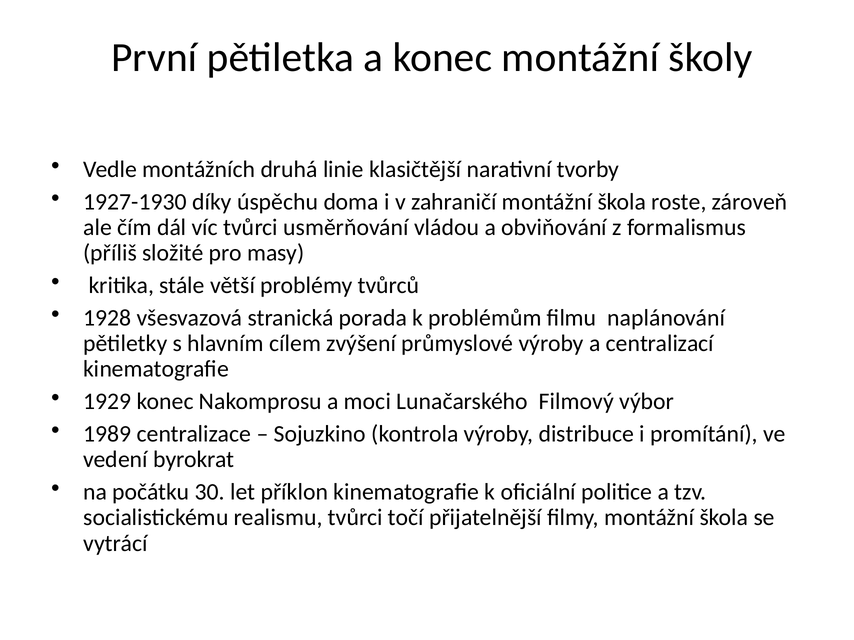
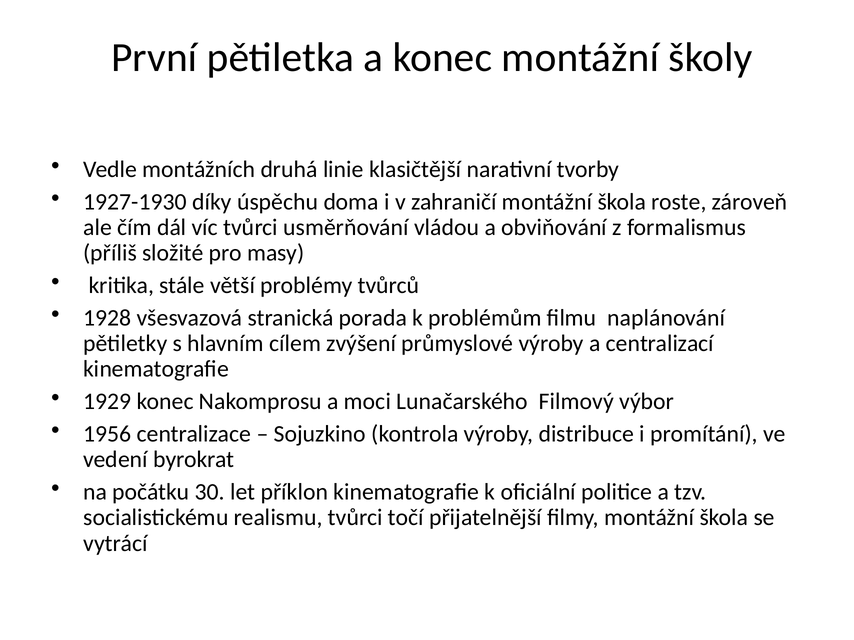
1989: 1989 -> 1956
